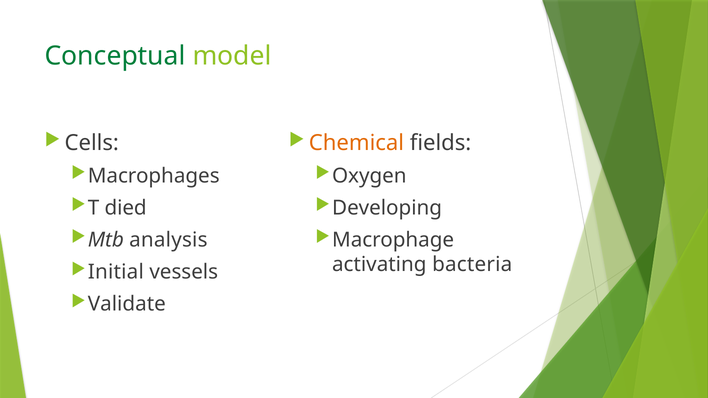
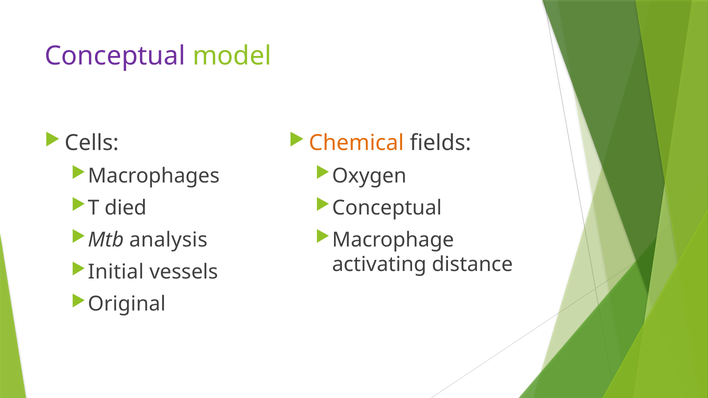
Conceptual at (115, 56) colour: green -> purple
Developing at (387, 208): Developing -> Conceptual
bacteria: bacteria -> distance
Validate: Validate -> Original
